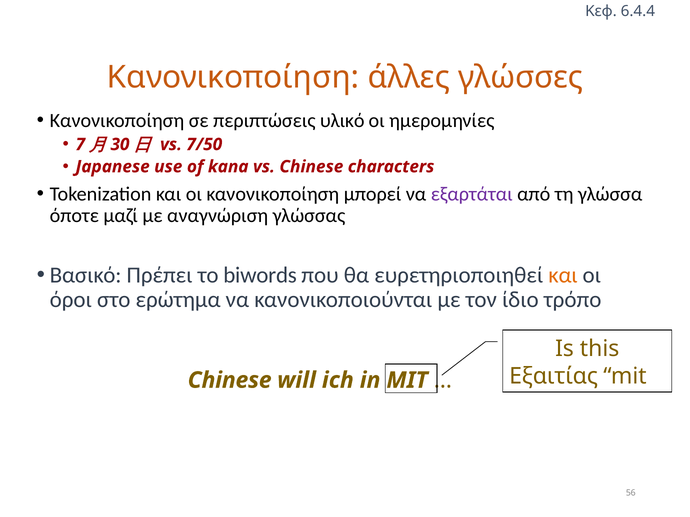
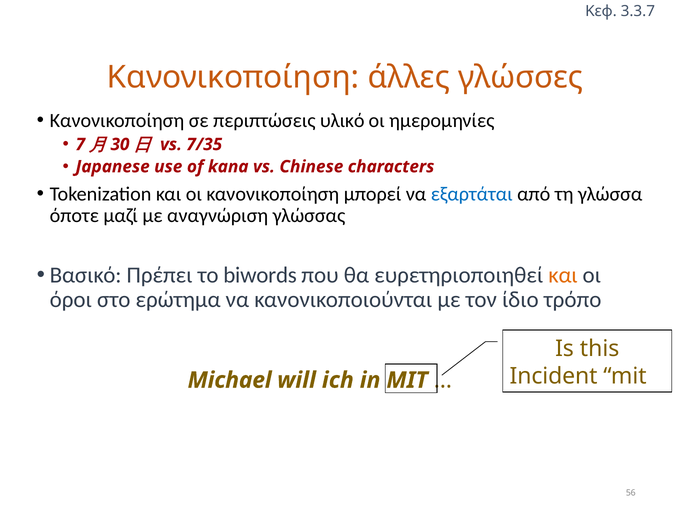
6.4.4: 6.4.4 -> 3.3.7
7/50: 7/50 -> 7/35
εξαρτάται colour: purple -> blue
Εξαιτίας: Εξαιτίας -> Incident
Chinese at (230, 381): Chinese -> Michael
